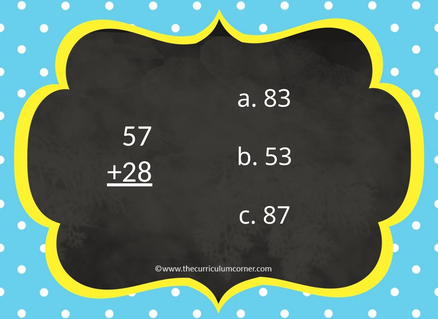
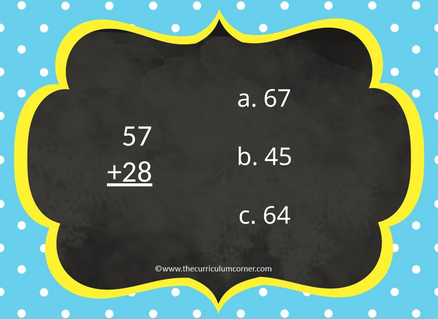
83: 83 -> 67
53: 53 -> 45
87: 87 -> 64
